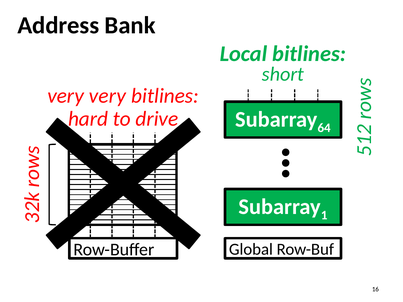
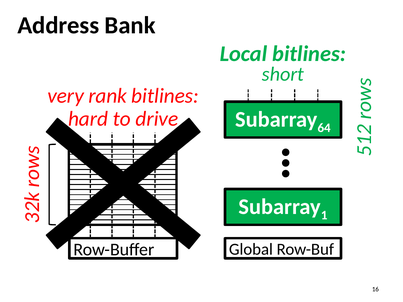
very very: very -> rank
